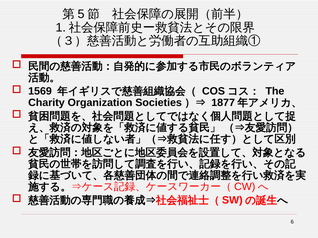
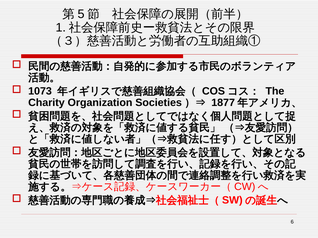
1569: 1569 -> 1073
